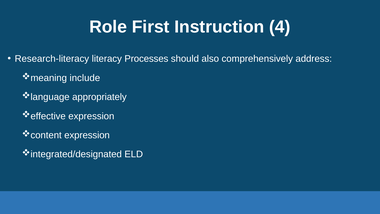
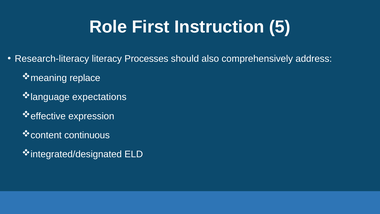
4: 4 -> 5
include: include -> replace
appropriately: appropriately -> expectations
expression at (87, 135): expression -> continuous
